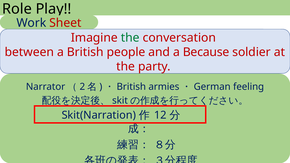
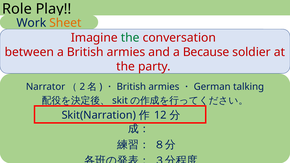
Sheet colour: red -> orange
a British people: people -> armies
feeling: feeling -> talking
